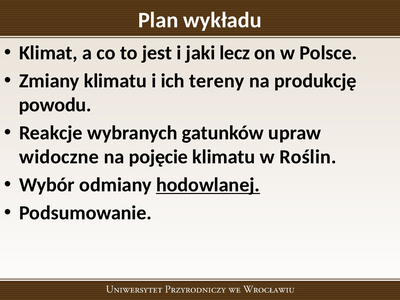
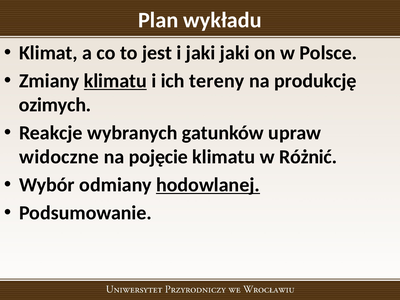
jaki lecz: lecz -> jaki
klimatu at (115, 81) underline: none -> present
powodu: powodu -> ozimych
Roślin: Roślin -> Różnić
